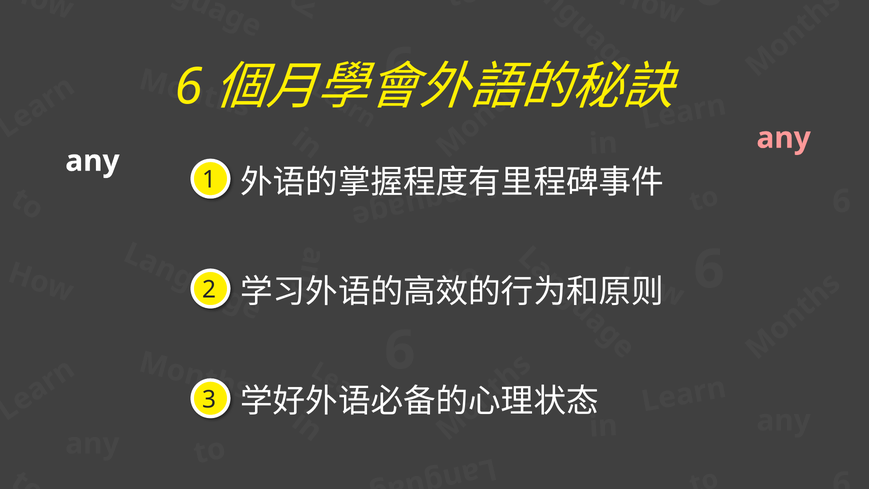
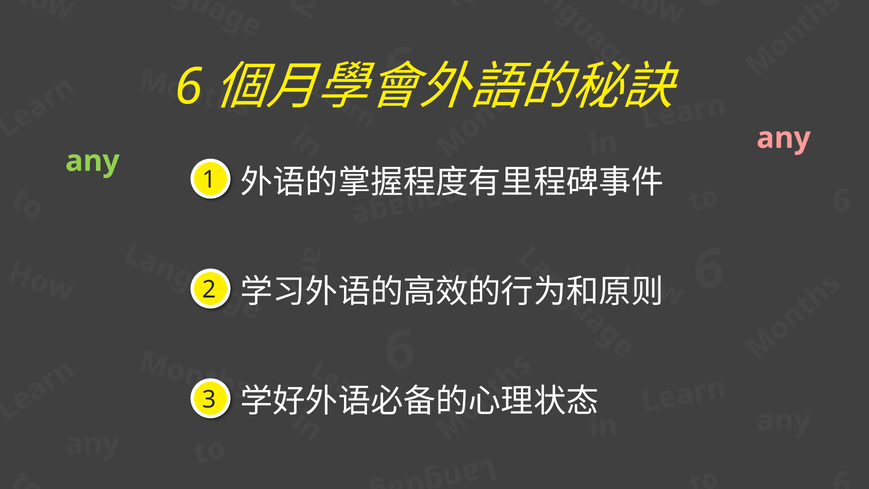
any at (92, 161) colour: white -> light green
